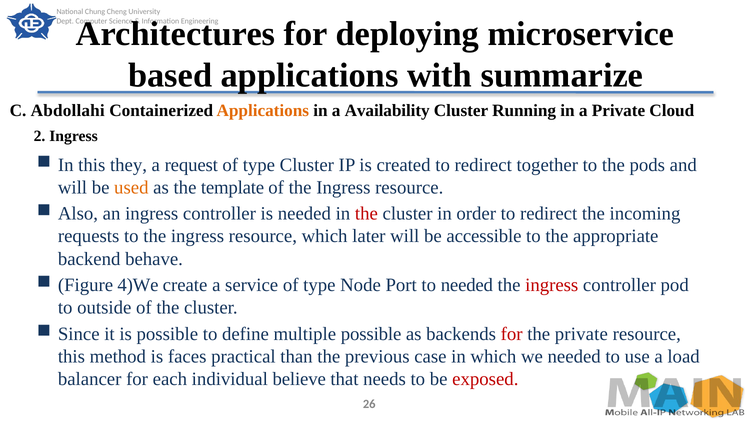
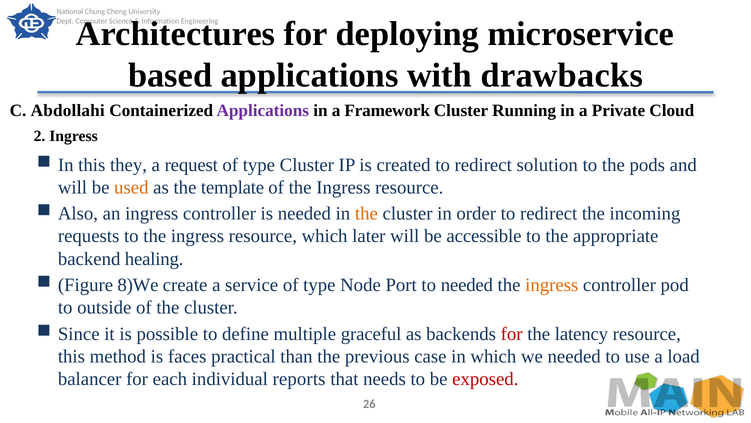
summarize: summarize -> drawbacks
Applications at (263, 110) colour: orange -> purple
Availability: Availability -> Framework
together: together -> solution
the at (366, 213) colour: red -> orange
behave: behave -> healing
4)We: 4)We -> 8)We
ingress at (552, 285) colour: red -> orange
multiple possible: possible -> graceful
the private: private -> latency
believe: believe -> reports
